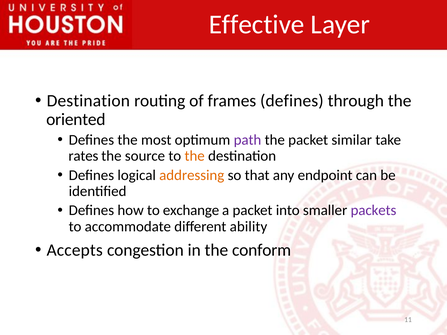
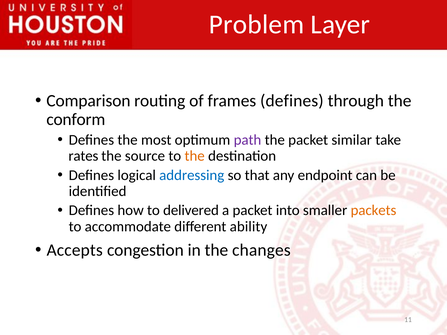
Effective: Effective -> Problem
Destination at (88, 101): Destination -> Comparison
oriented: oriented -> conform
addressing colour: orange -> blue
exchange: exchange -> delivered
packets colour: purple -> orange
conform: conform -> changes
